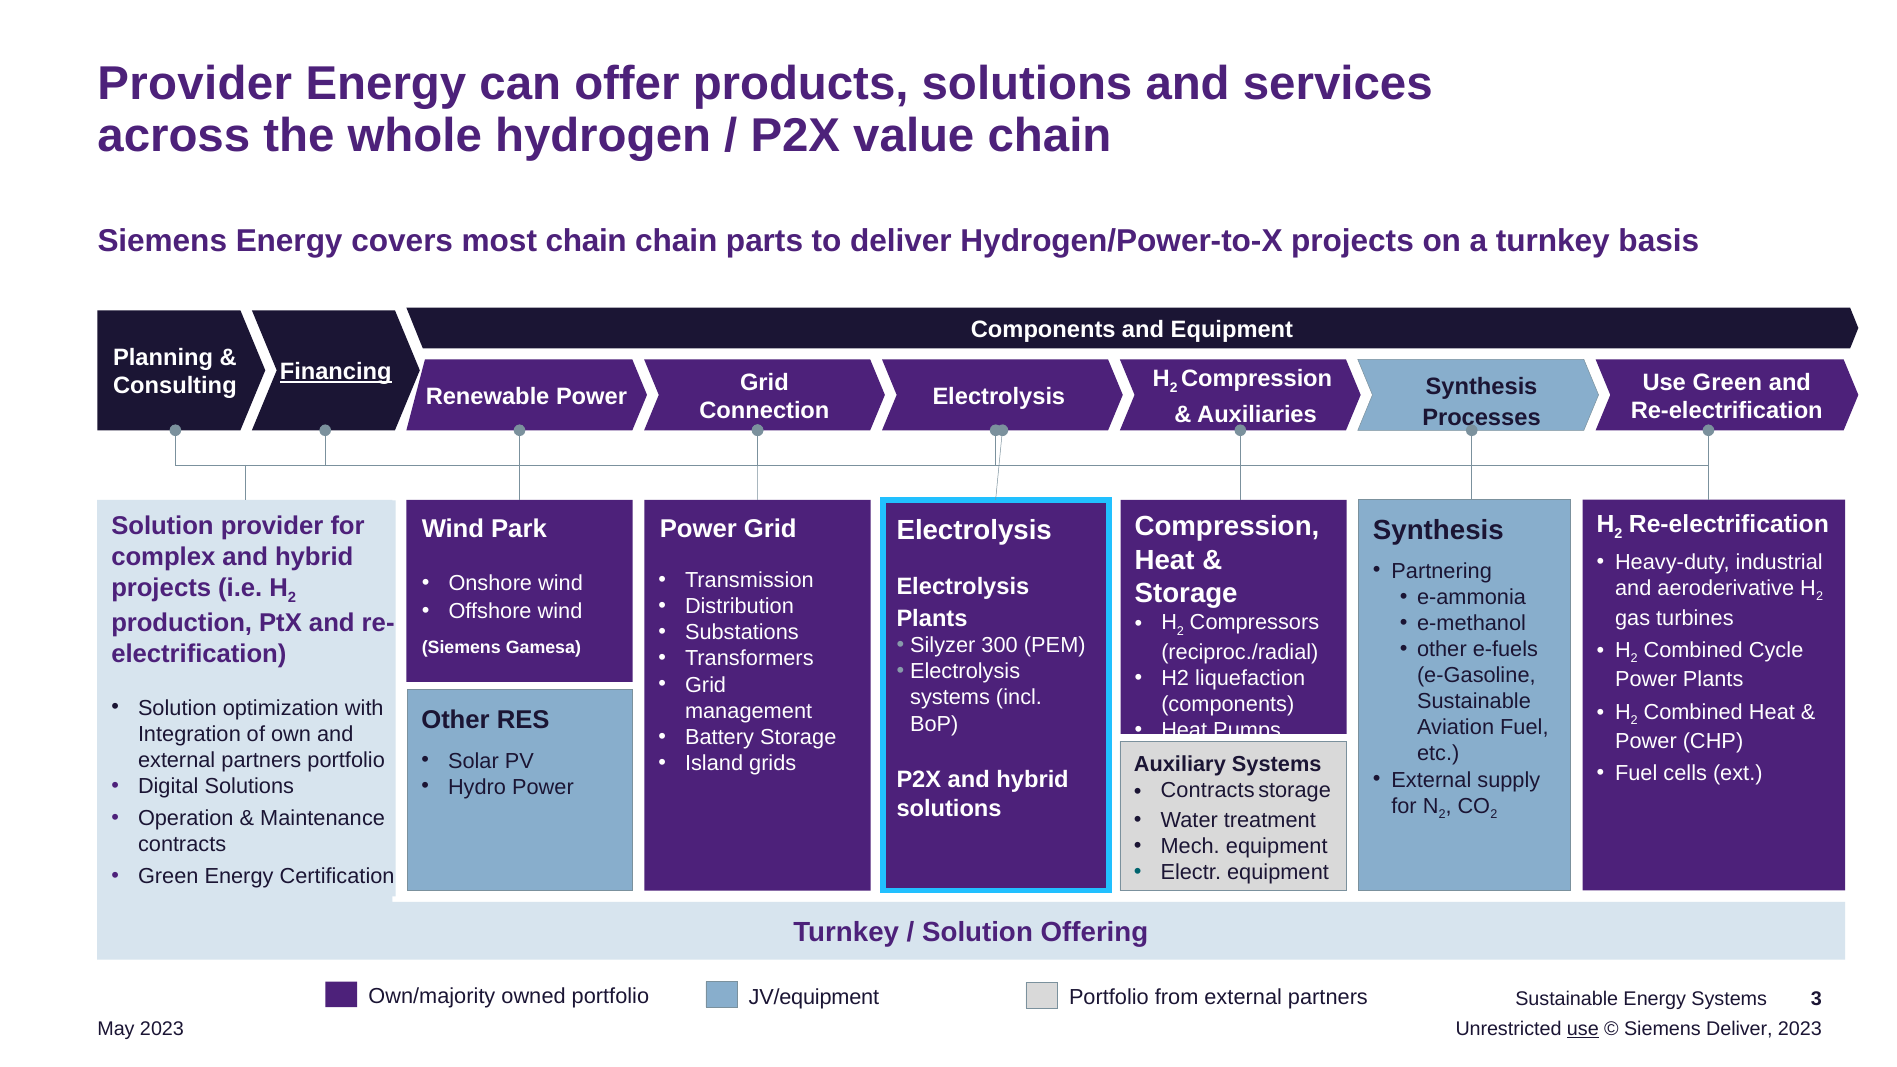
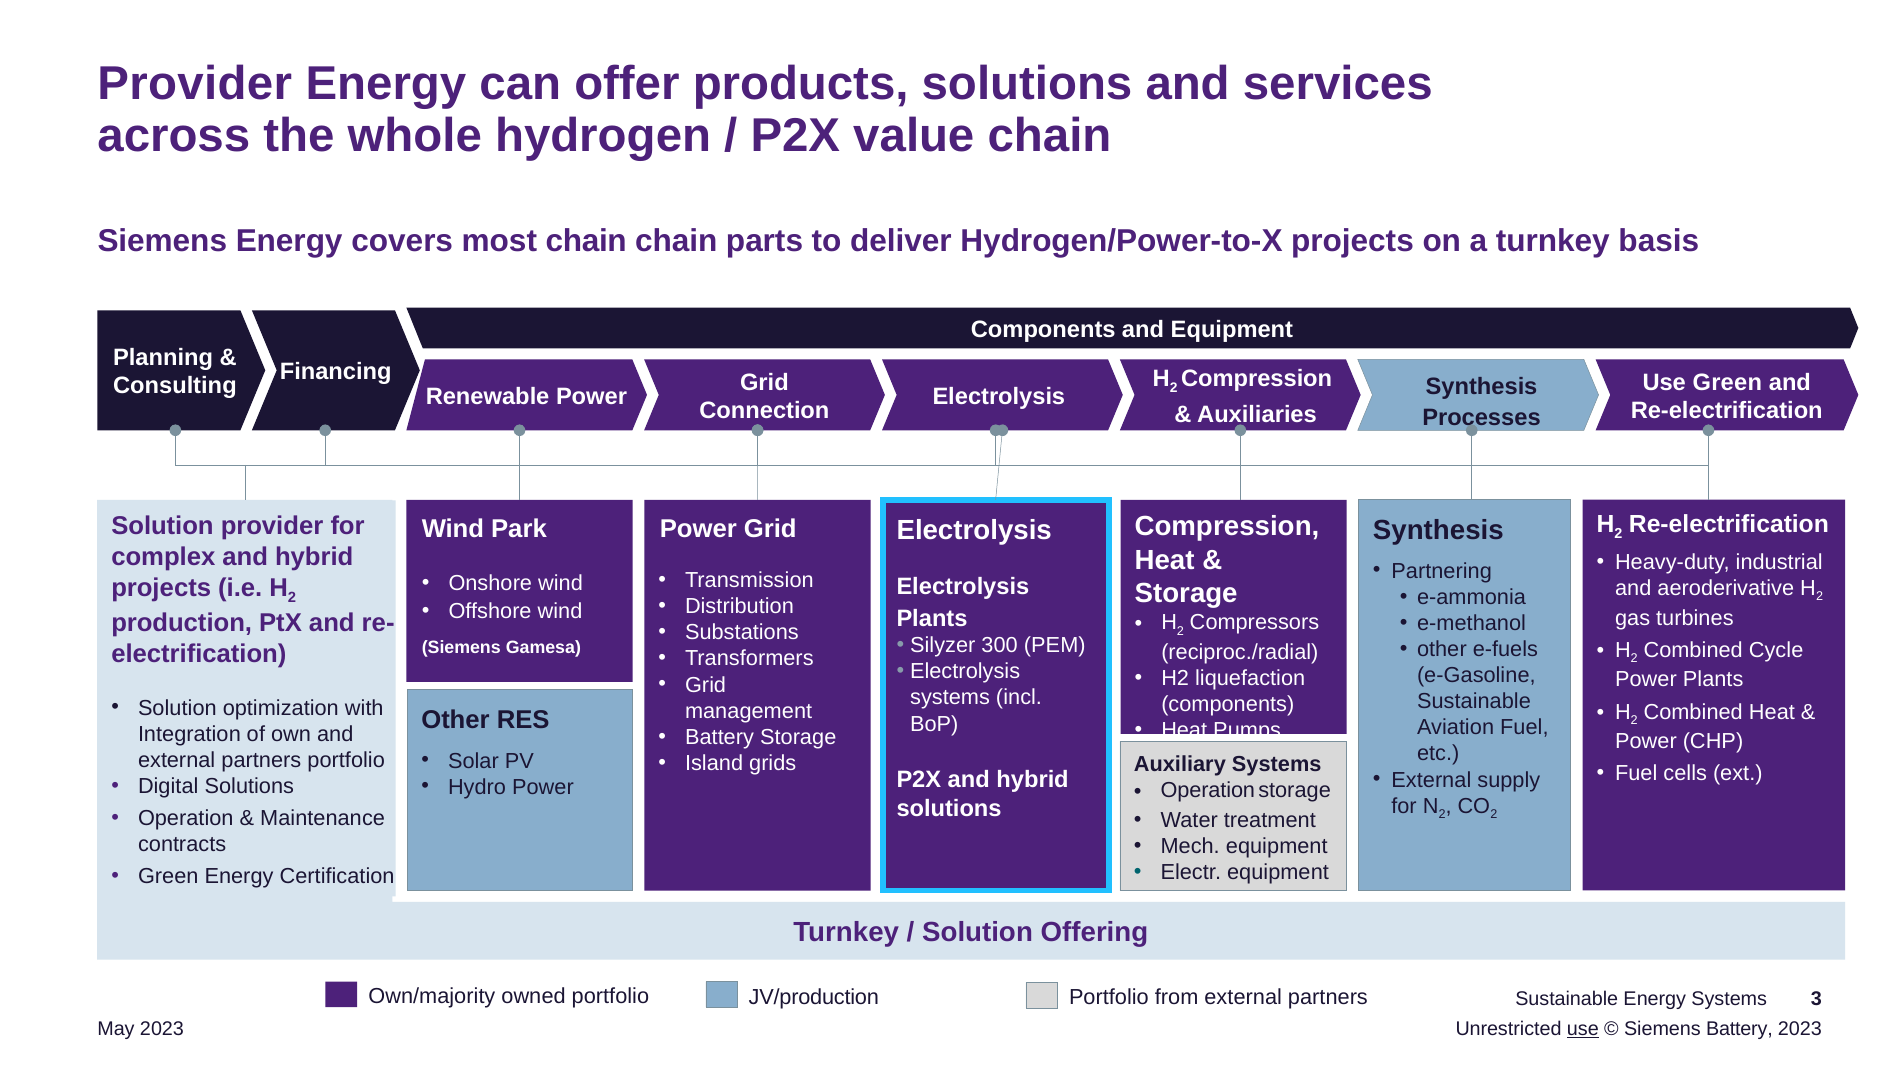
Financing underline: present -> none
Contracts at (1208, 790): Contracts -> Operation
JV/equipment: JV/equipment -> JV/production
Siemens Deliver: Deliver -> Battery
